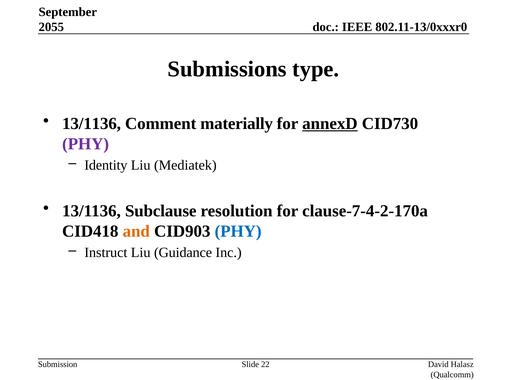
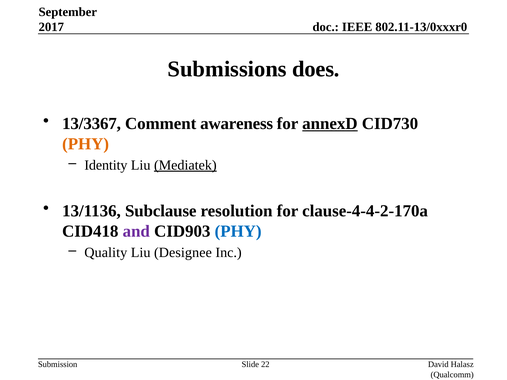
2055: 2055 -> 2017
type: type -> does
13/1136 at (92, 124): 13/1136 -> 13/3367
materially: materially -> awareness
PHY at (86, 144) colour: purple -> orange
Mediatek underline: none -> present
clause-7-4-2-170a: clause-7-4-2-170a -> clause-4-4-2-170a
and colour: orange -> purple
Instruct: Instruct -> Quality
Guidance: Guidance -> Designee
